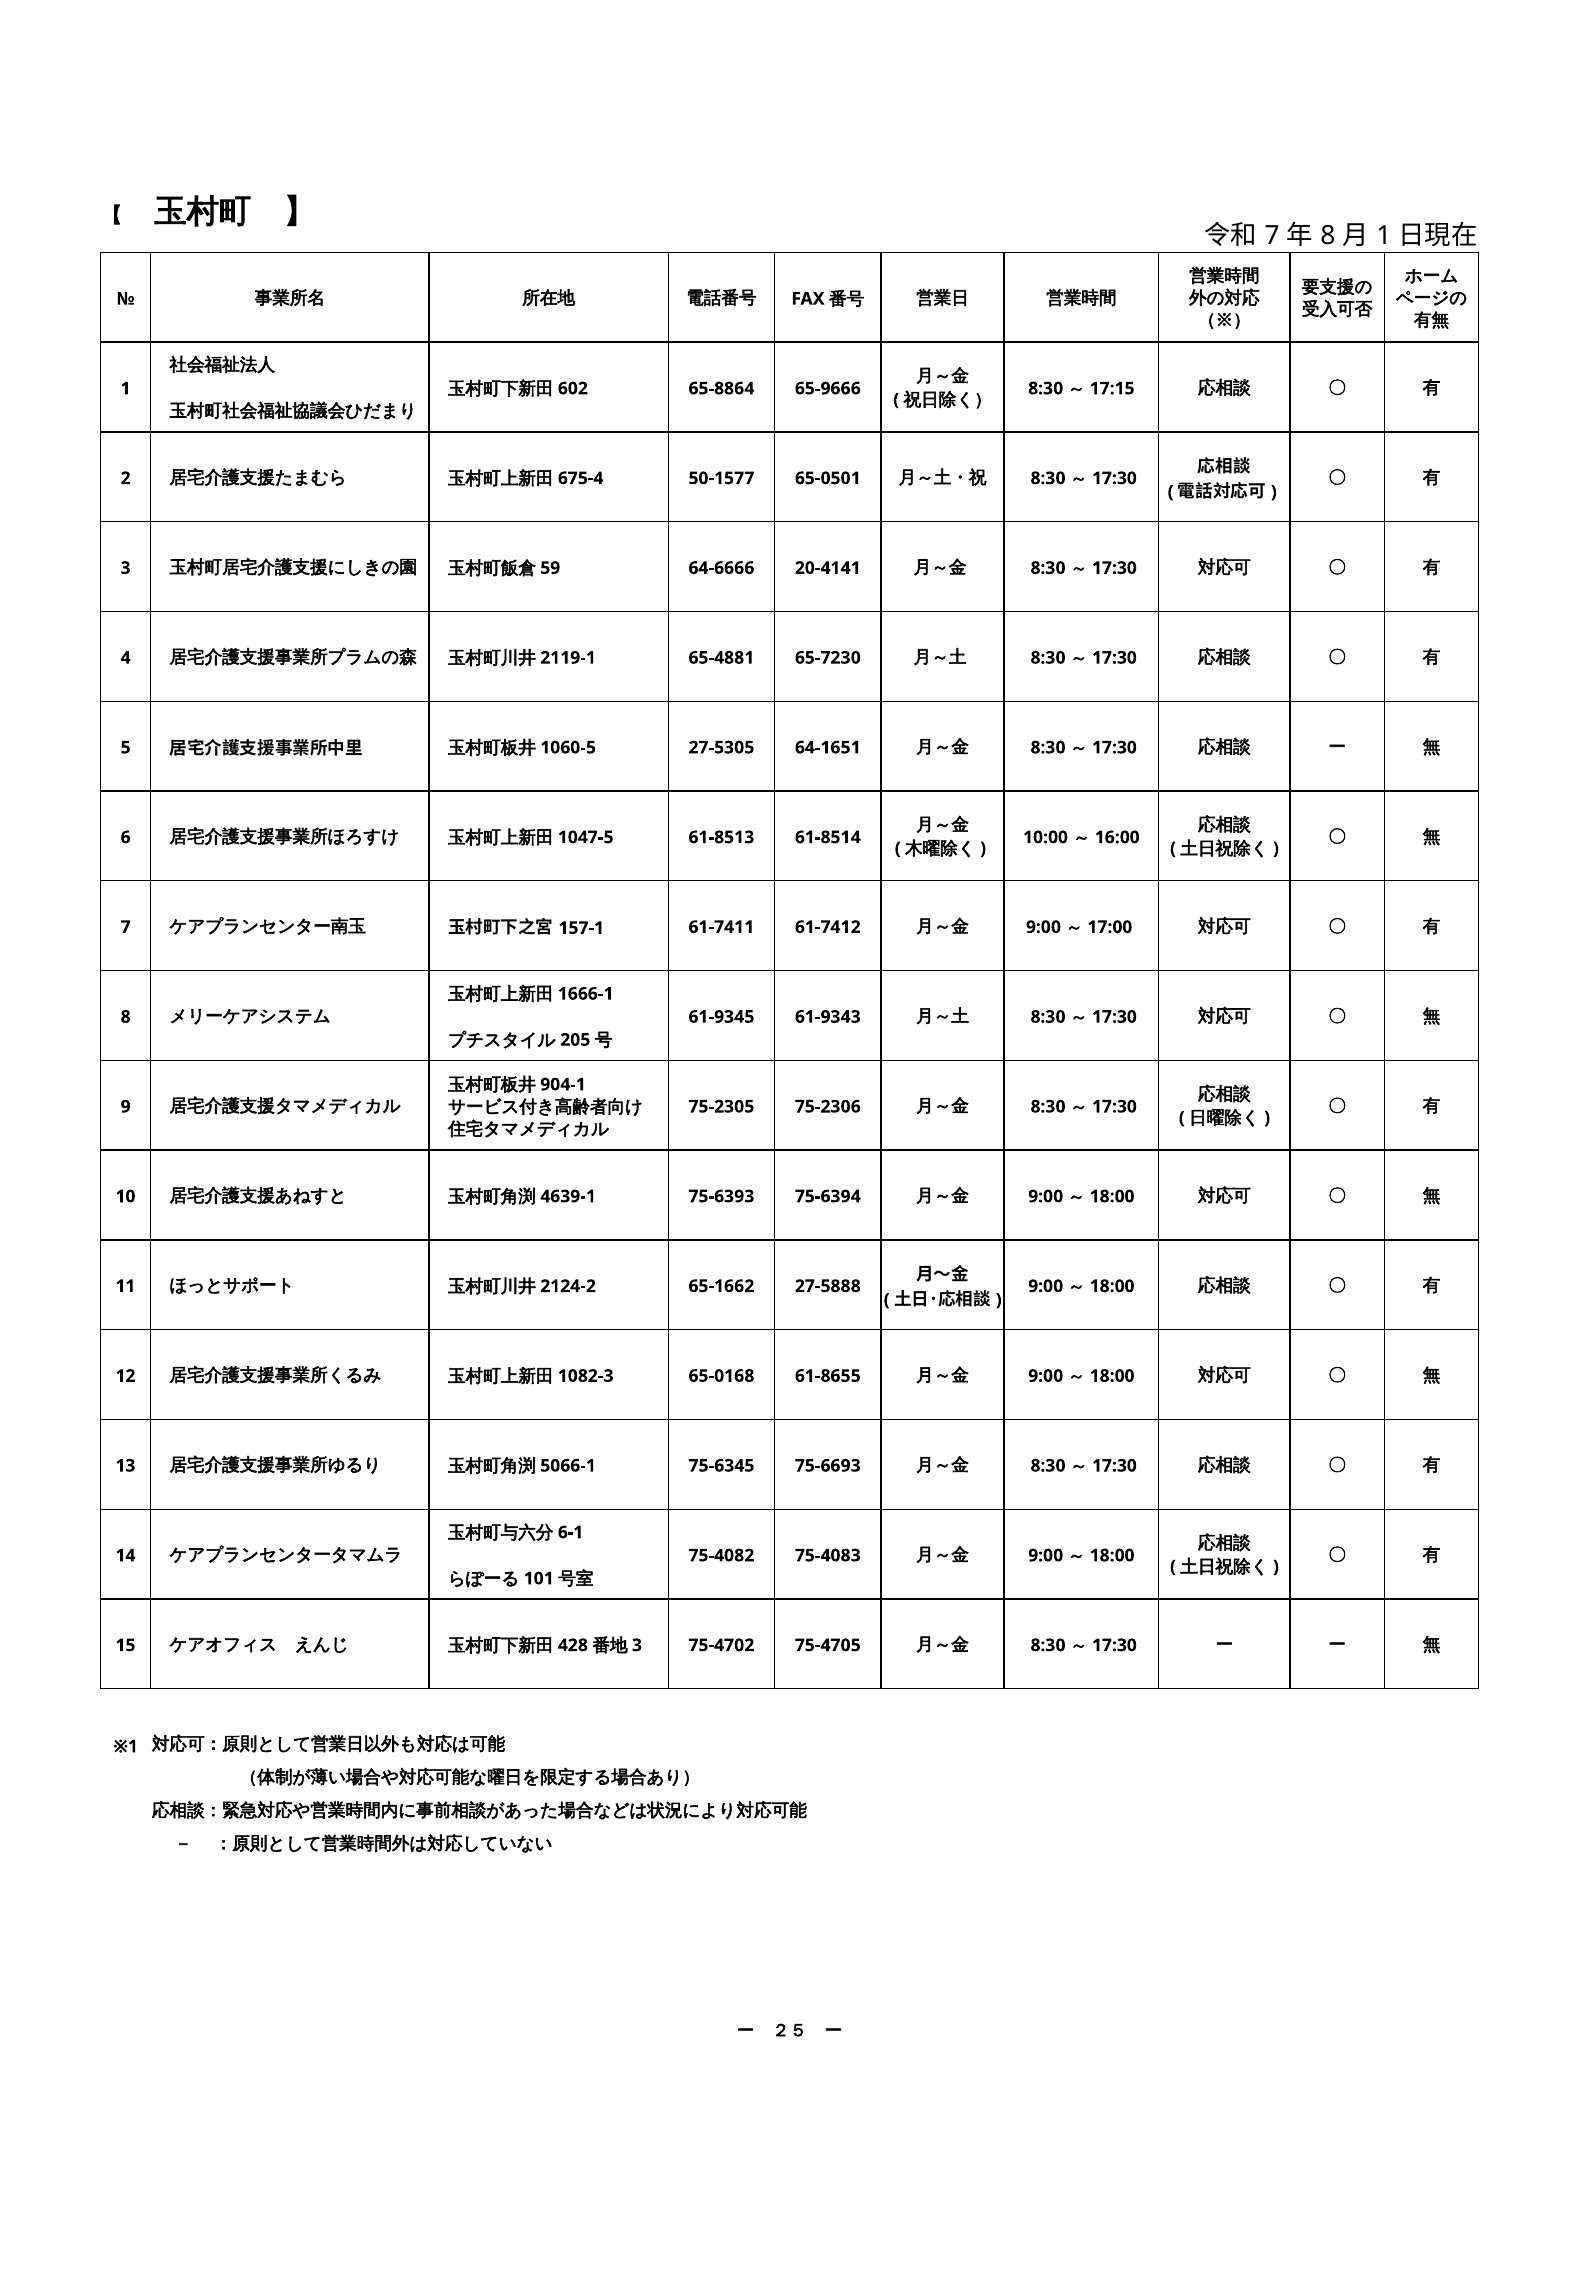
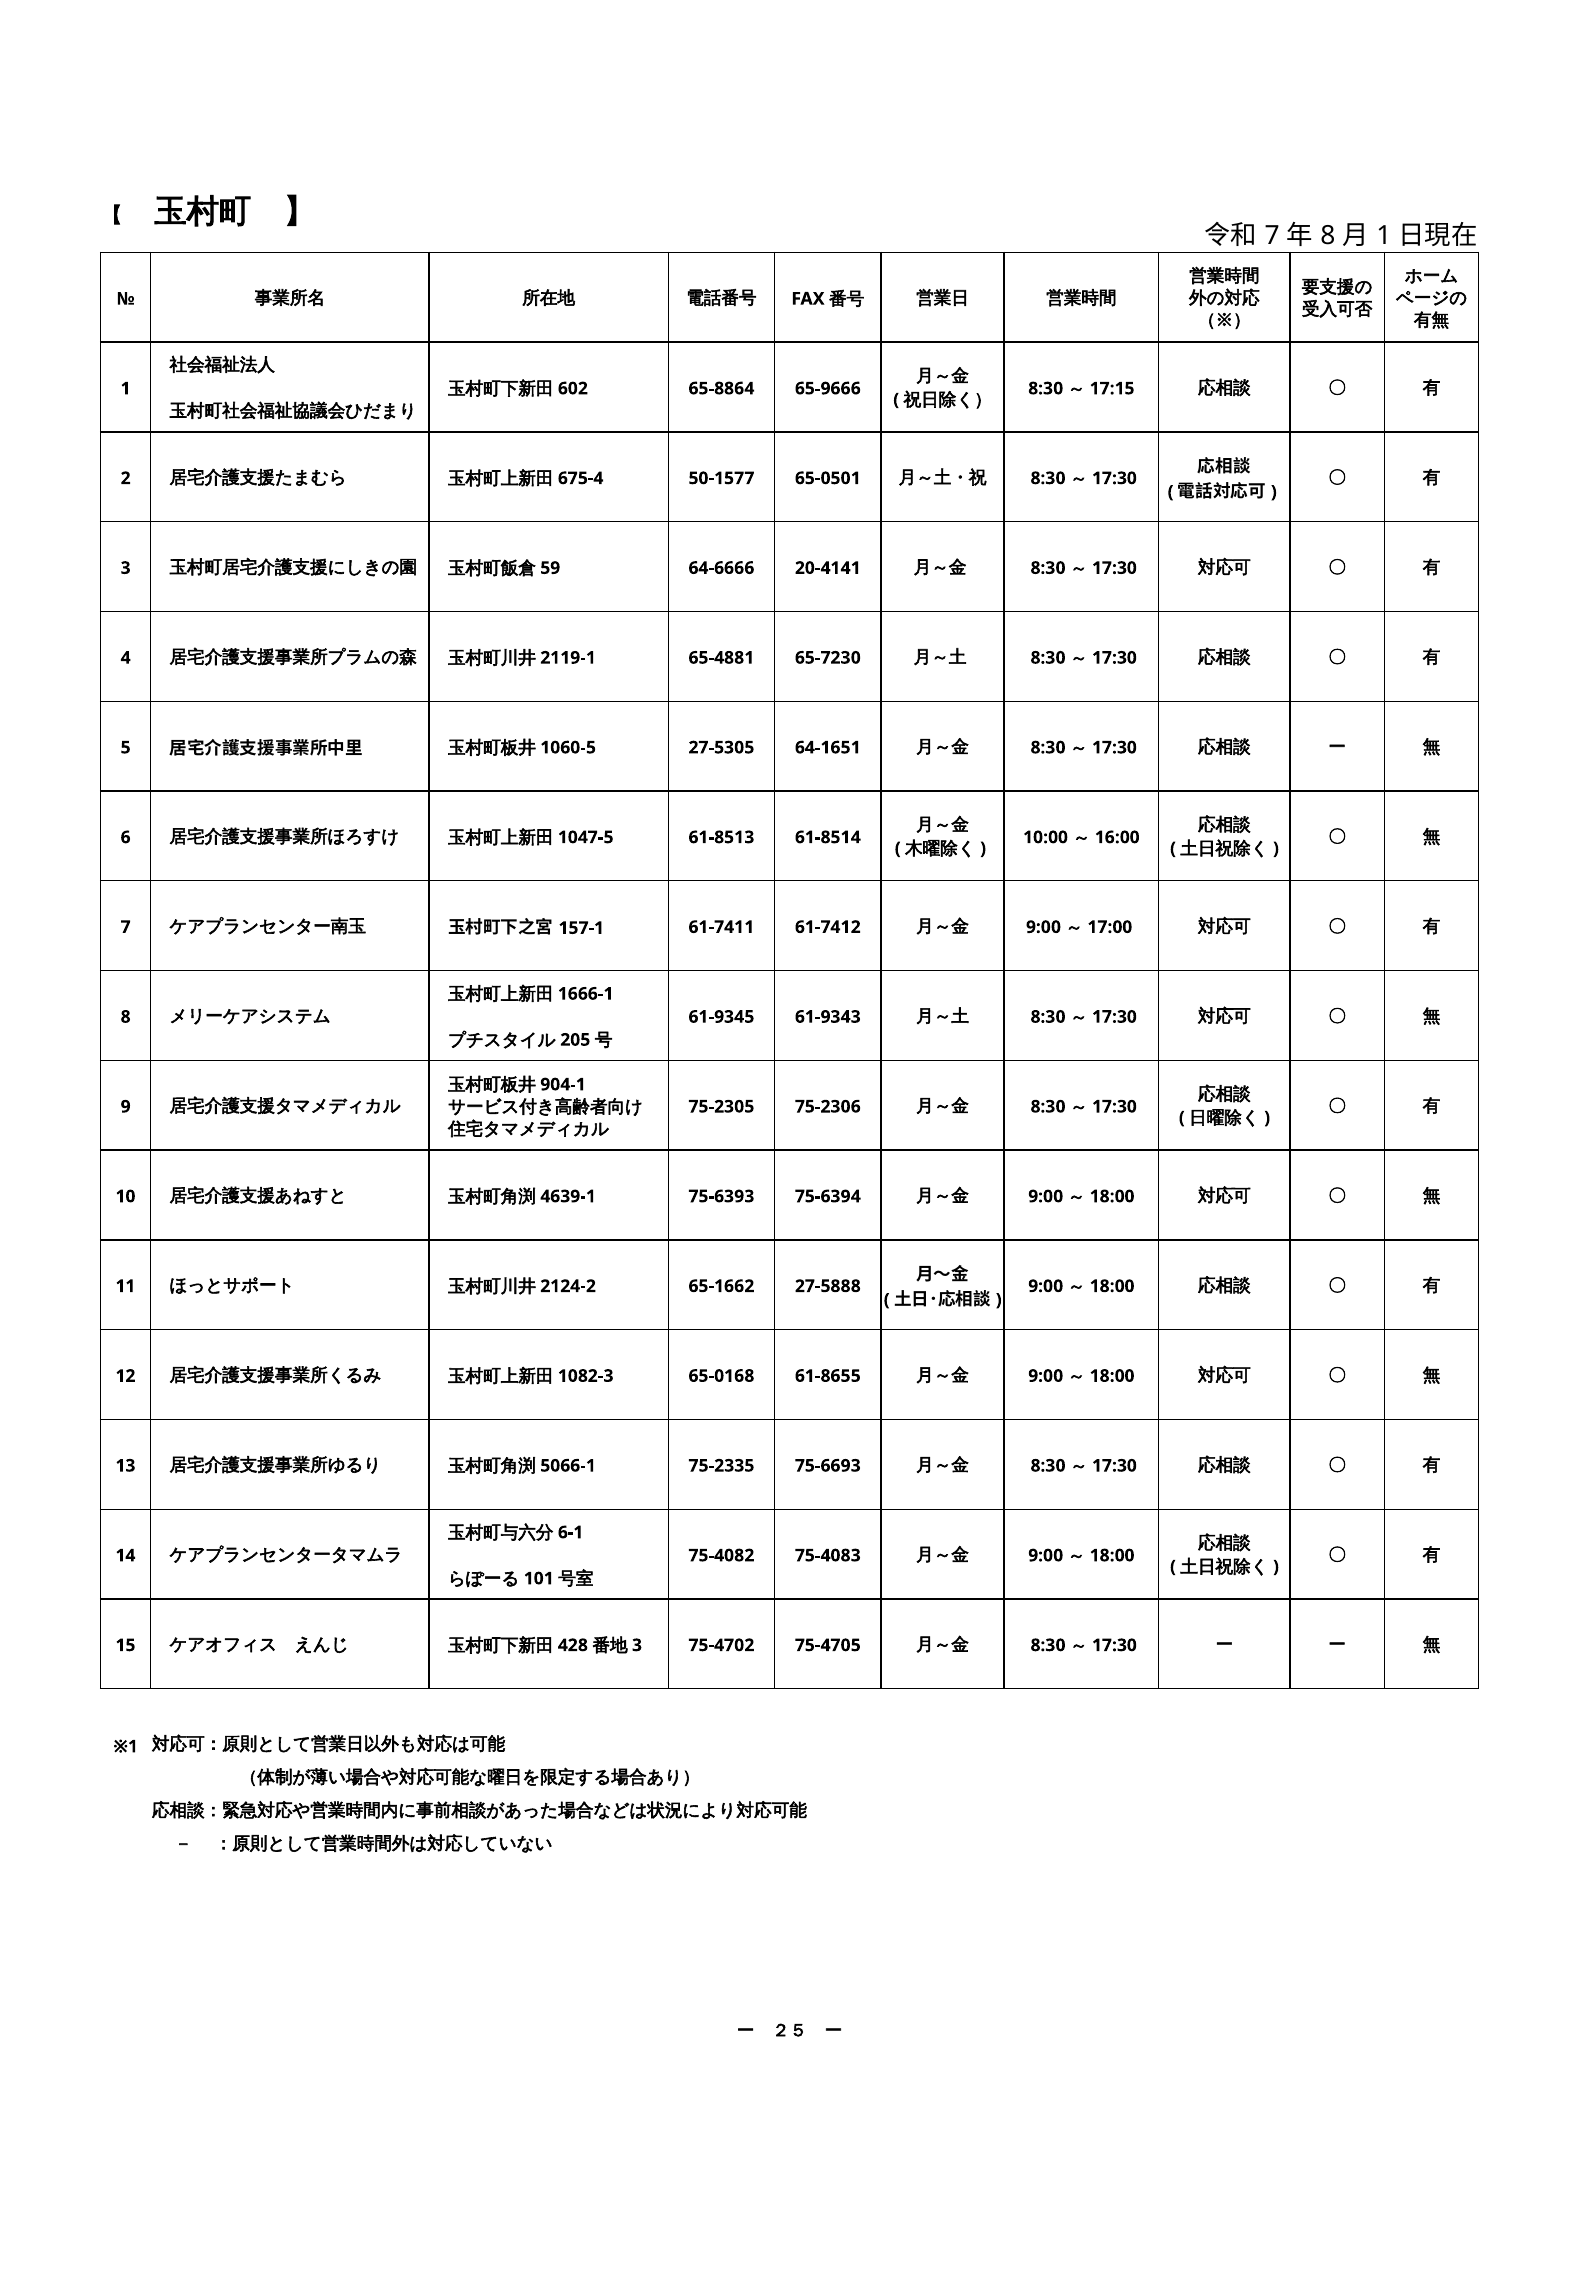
75-6345: 75-6345 -> 75-2335
